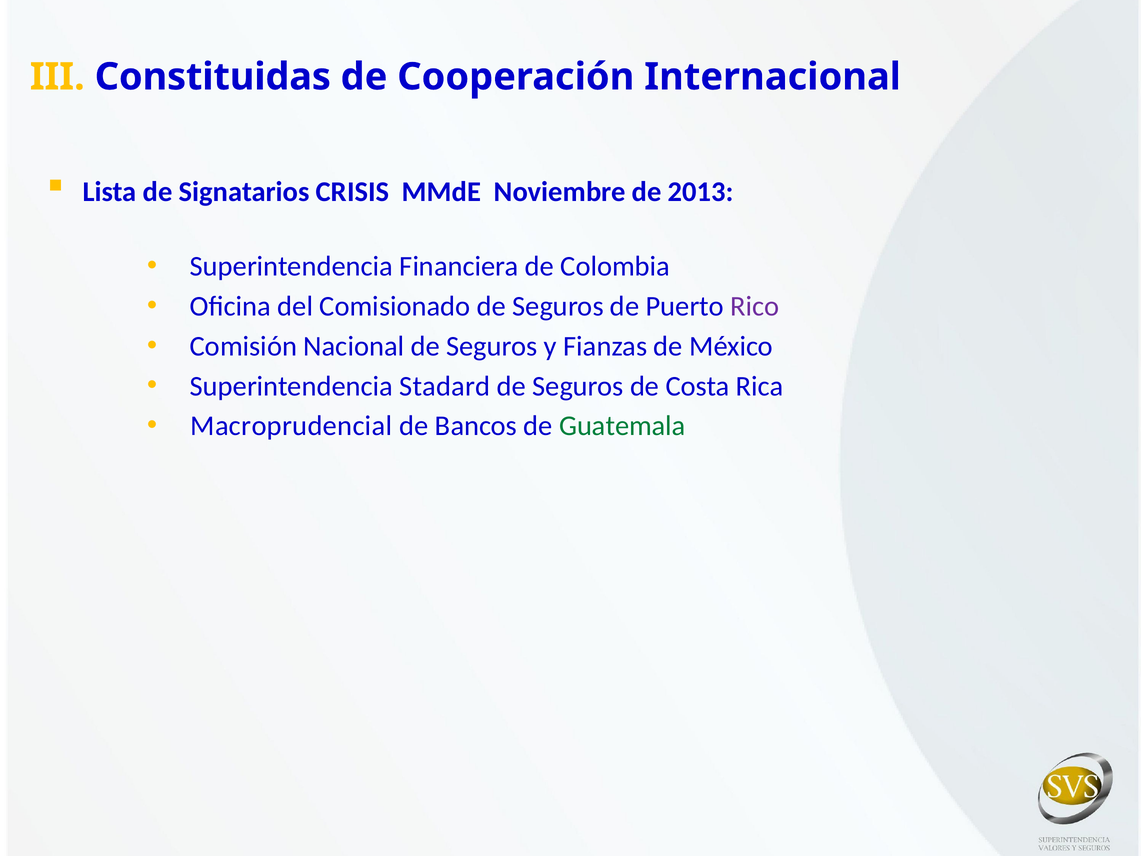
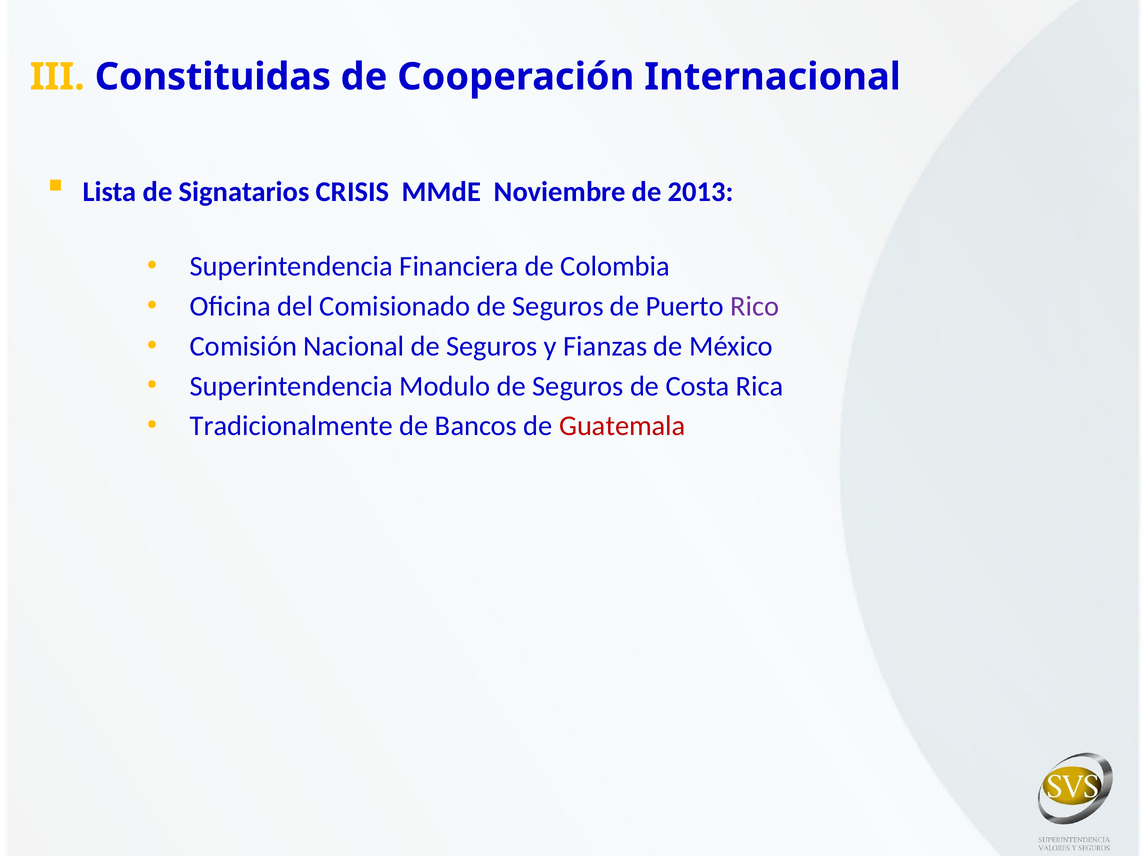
Stadard: Stadard -> Modulo
Macroprudencial: Macroprudencial -> Tradicionalmente
Guatemala colour: green -> red
